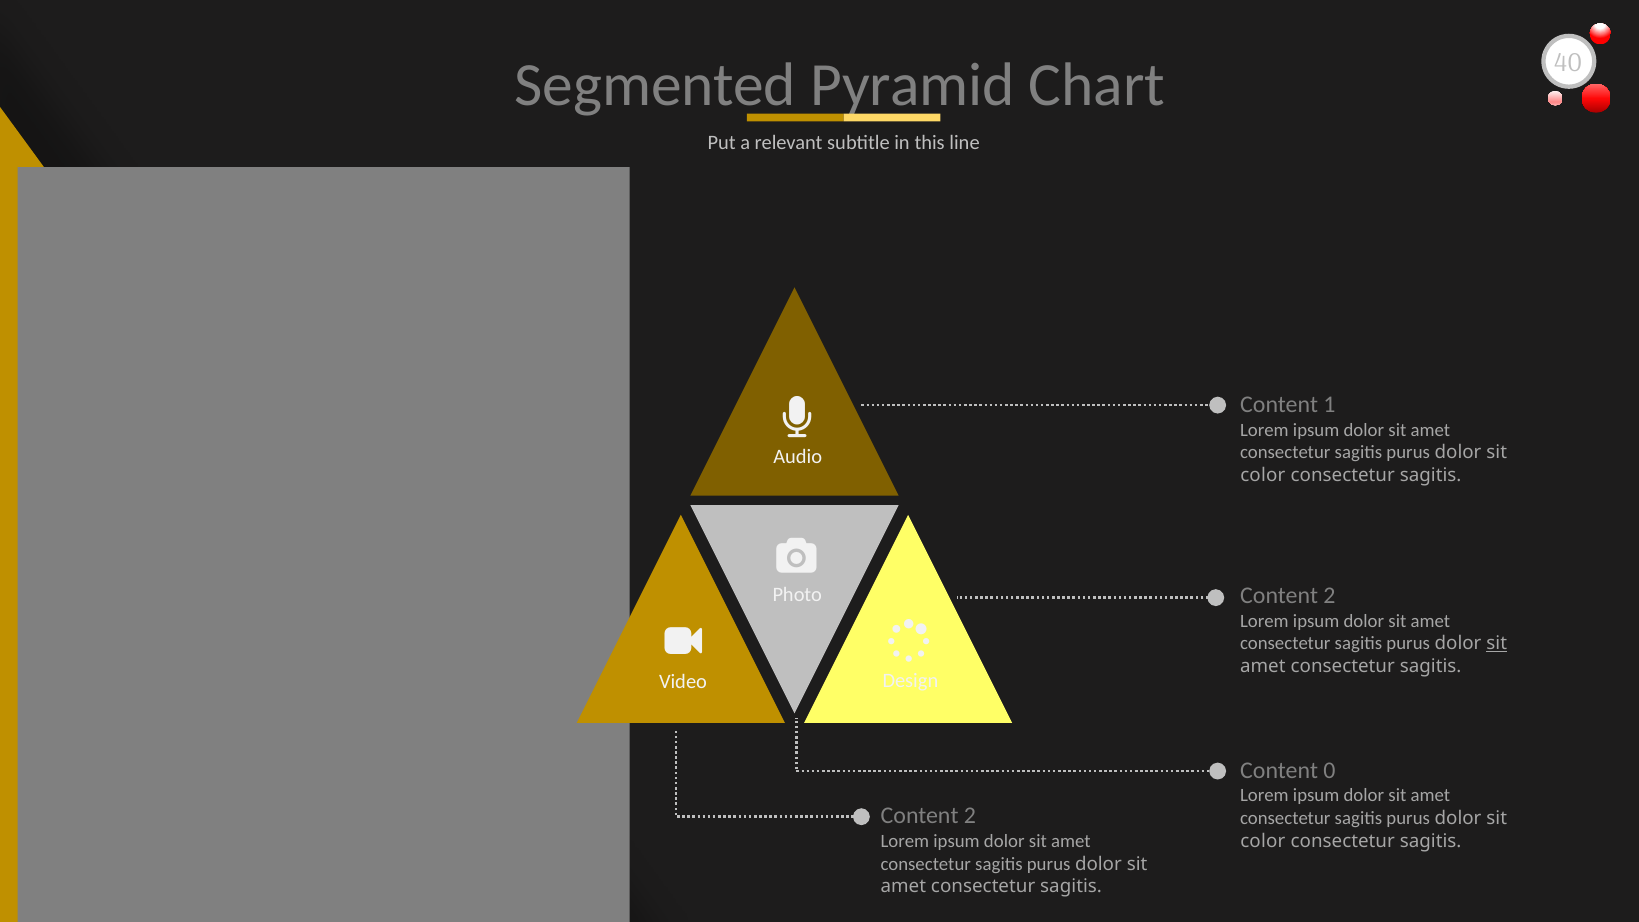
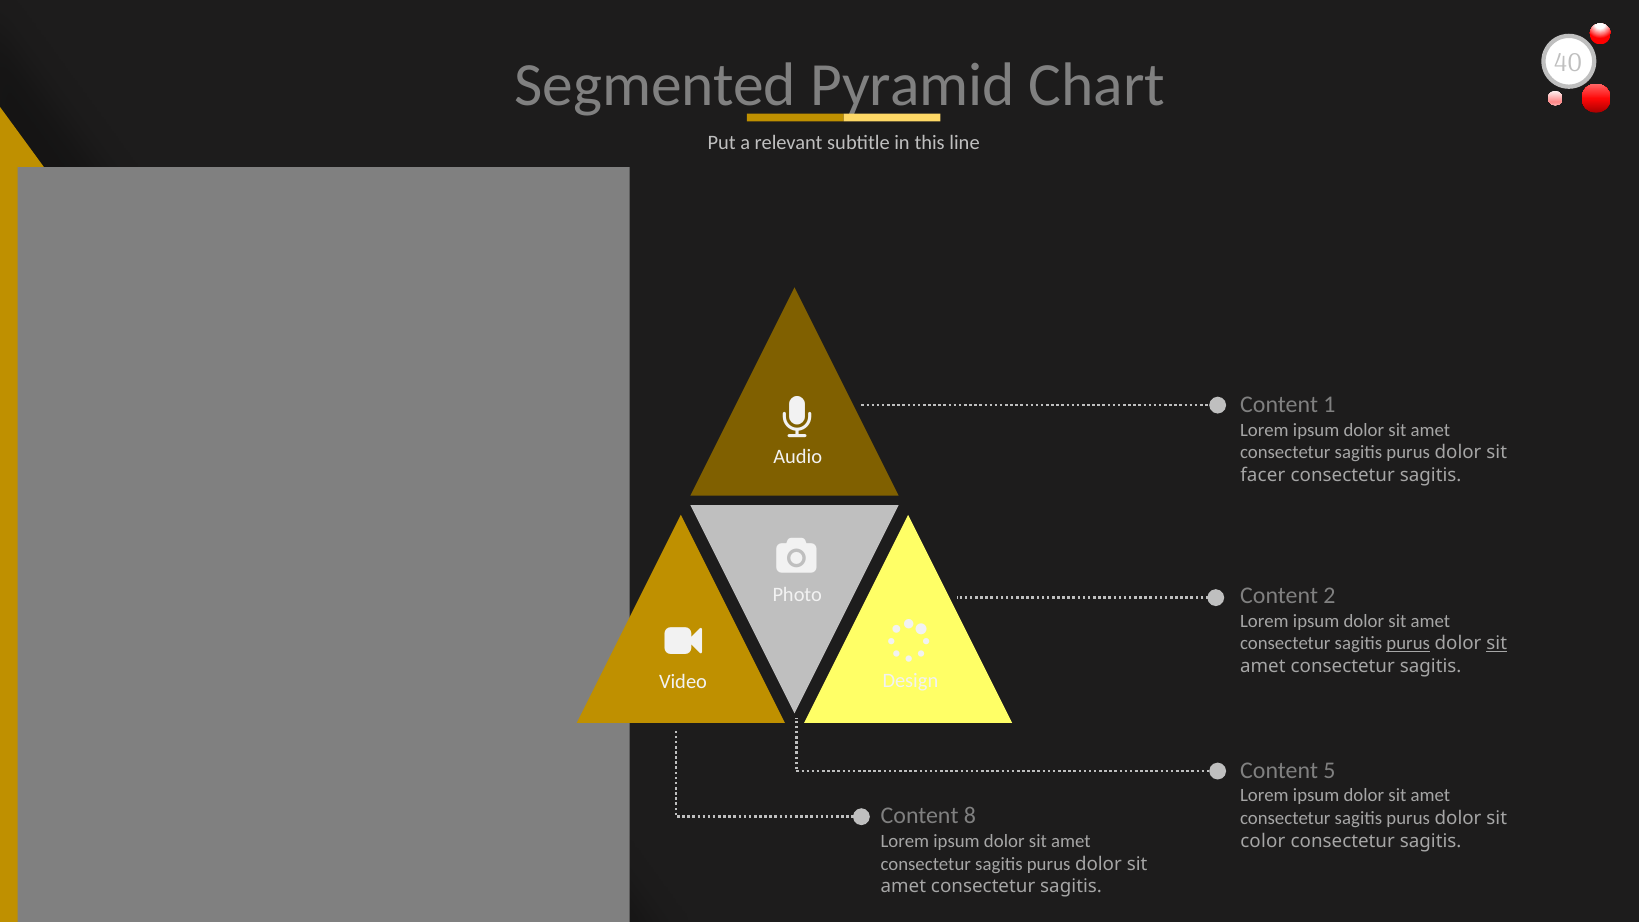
color at (1263, 475): color -> facer
purus at (1408, 644) underline: none -> present
0: 0 -> 5
2 at (970, 816): 2 -> 8
